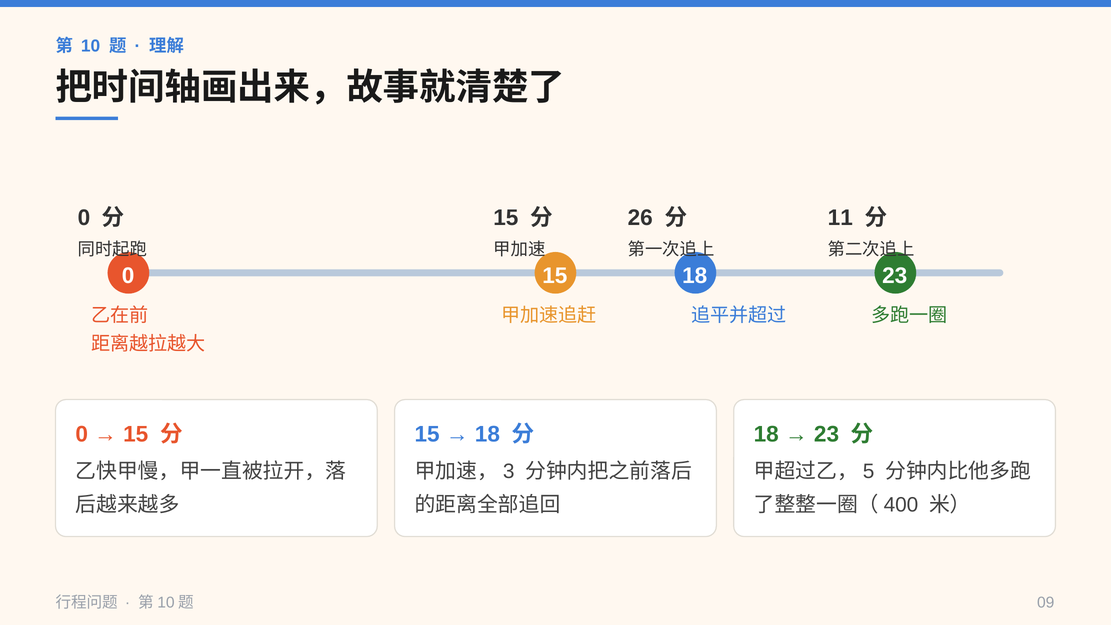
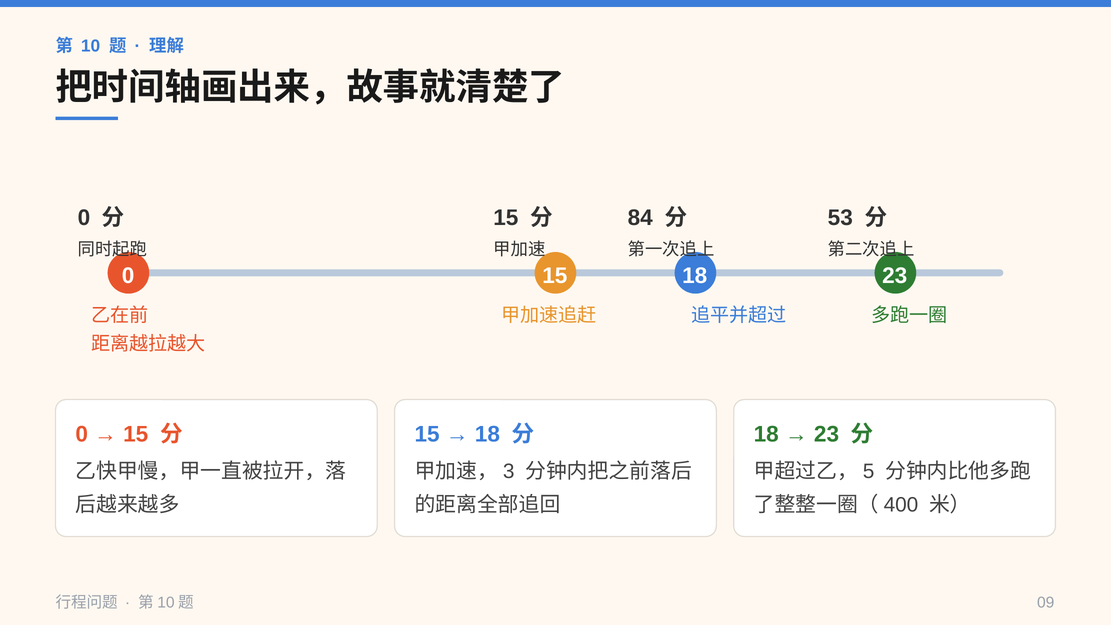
26: 26 -> 84
11: 11 -> 53
